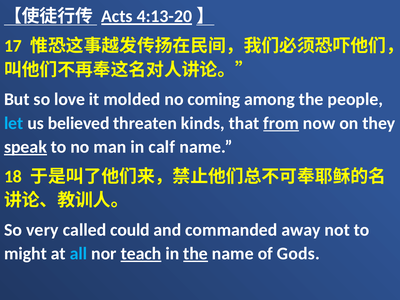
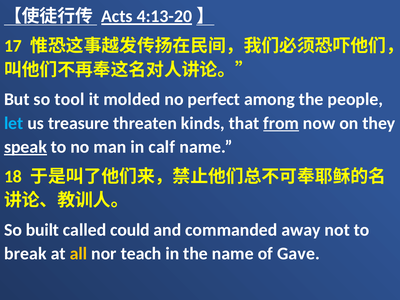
love: love -> tool
coming: coming -> perfect
believed: believed -> treasure
very: very -> built
might: might -> break
all colour: light blue -> yellow
teach underline: present -> none
the at (196, 254) underline: present -> none
Gods: Gods -> Gave
